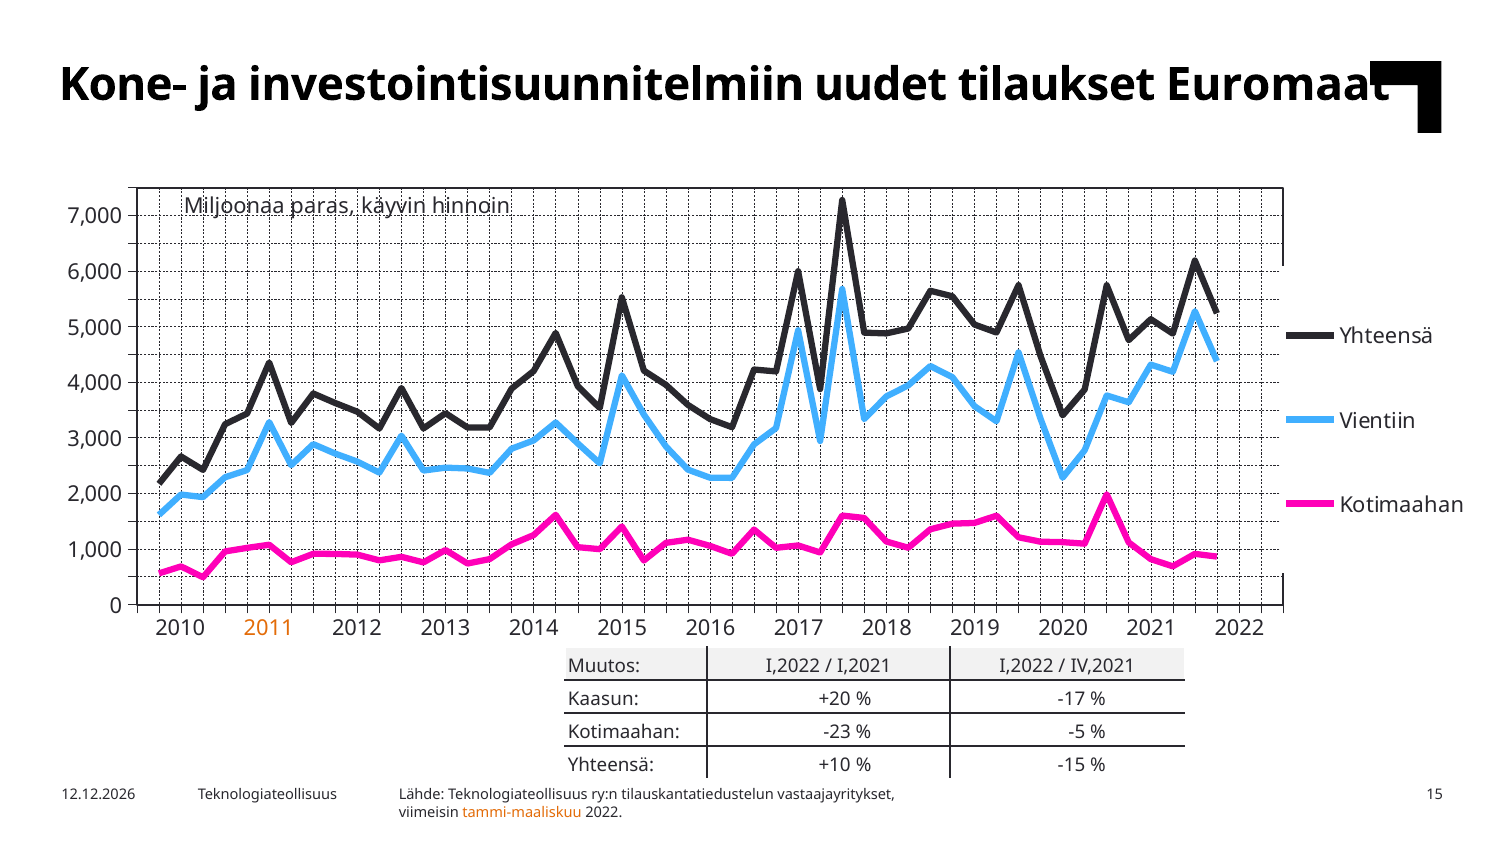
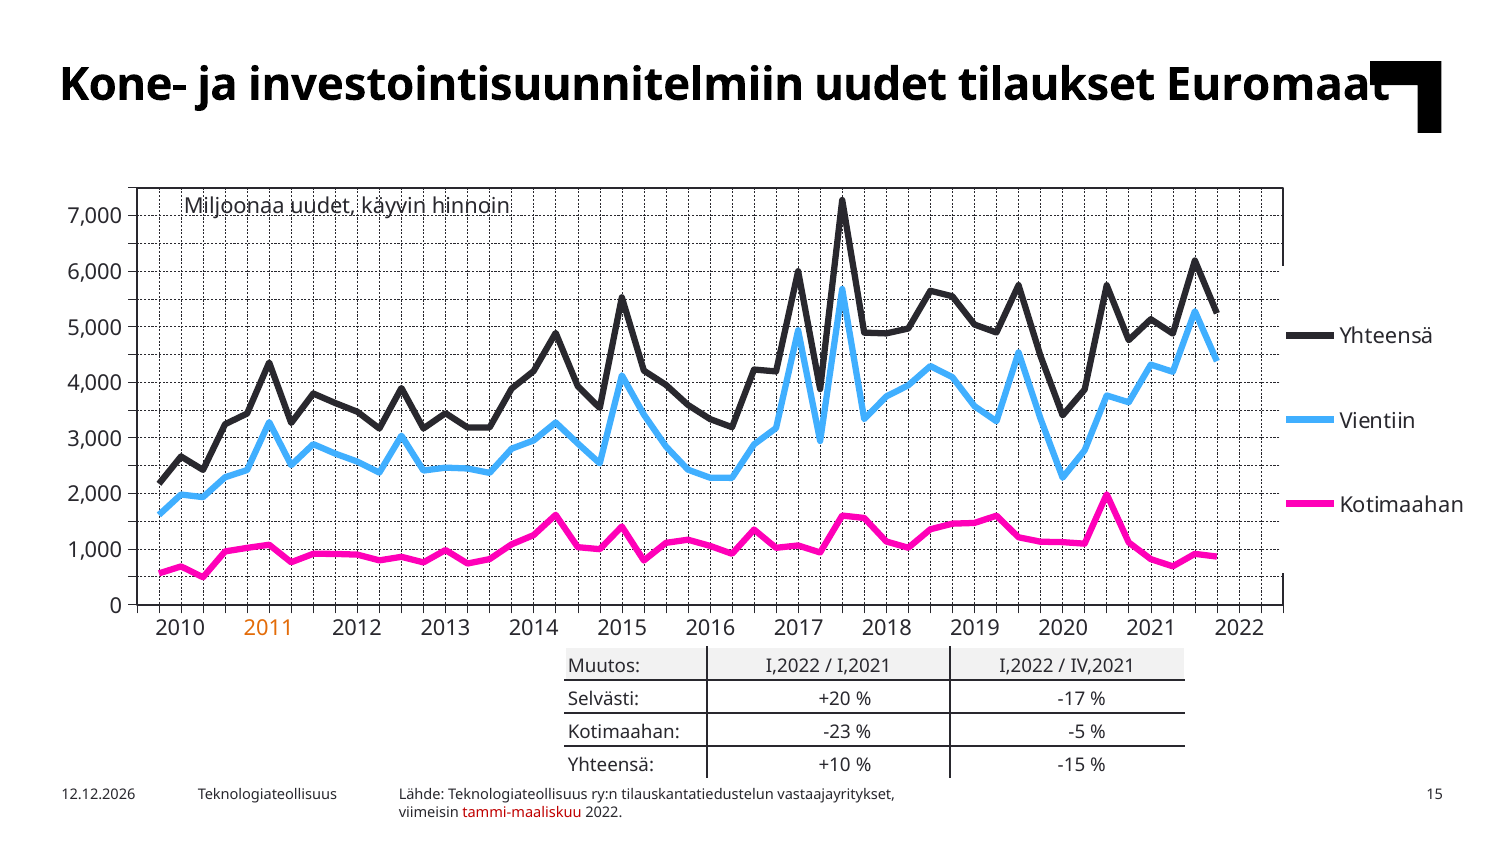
Miljoonaa paras: paras -> uudet
Kaasun: Kaasun -> Selvästi
tammi-maaliskuu colour: orange -> red
